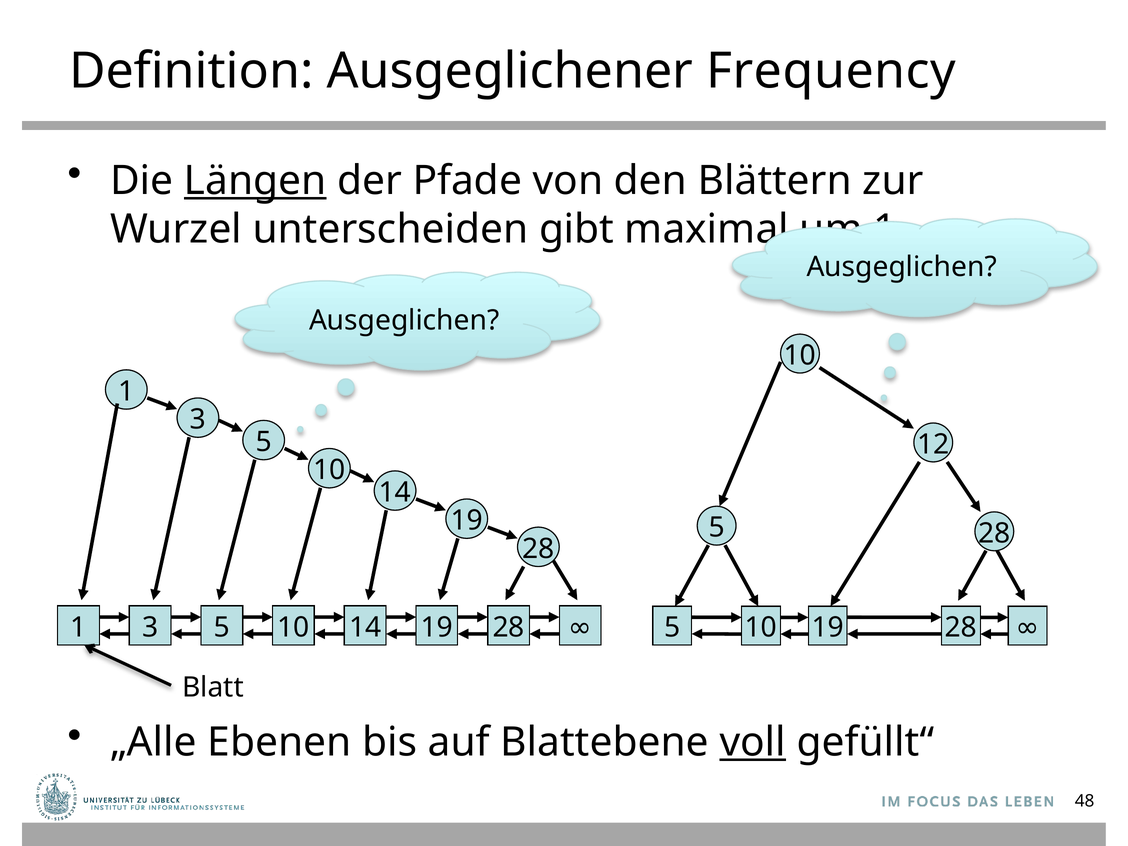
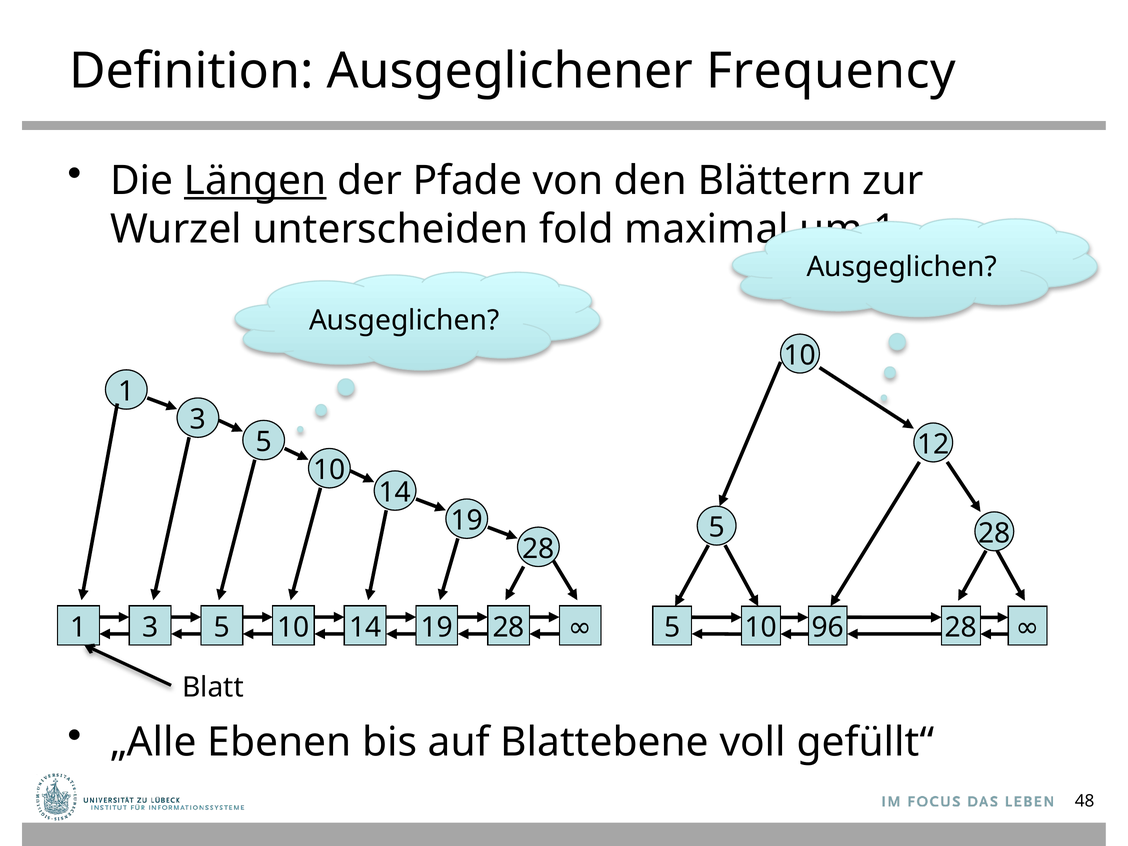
gibt: gibt -> fold
10 19: 19 -> 96
voll underline: present -> none
